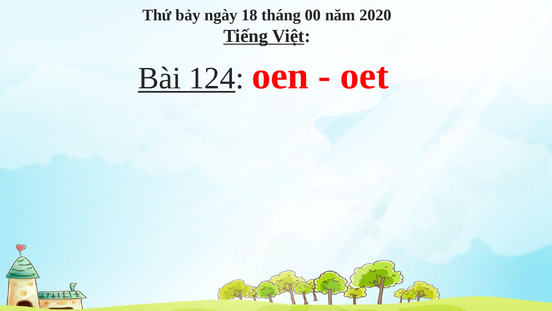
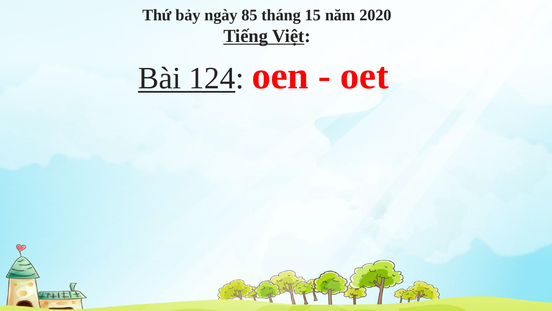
18: 18 -> 85
00: 00 -> 15
